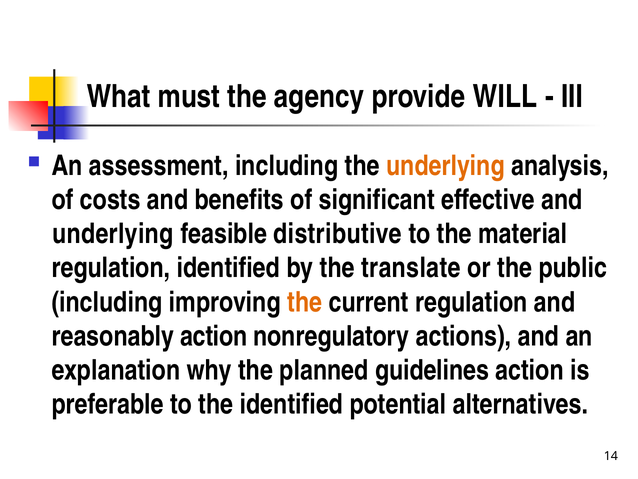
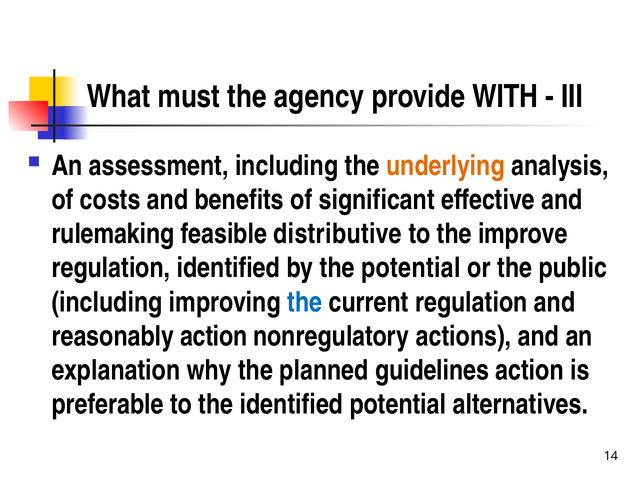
WILL: WILL -> WITH
underlying at (113, 234): underlying -> rulemaking
material: material -> improve
the translate: translate -> potential
the at (305, 302) colour: orange -> blue
